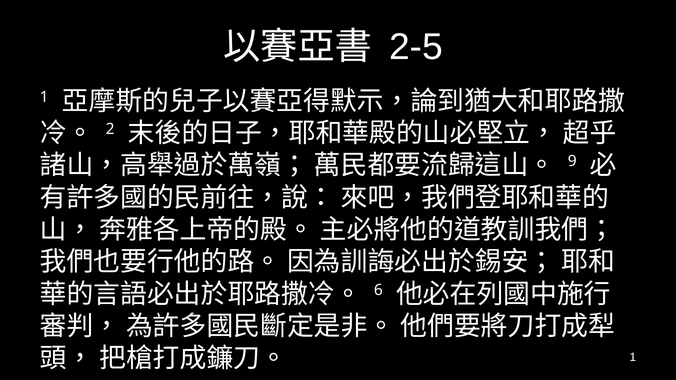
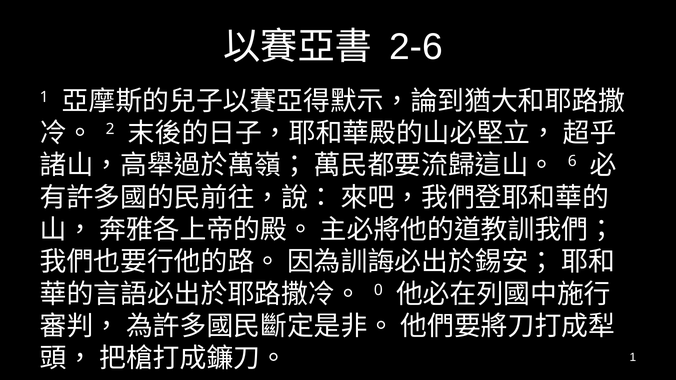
2-5: 2-5 -> 2-6
9: 9 -> 6
6: 6 -> 0
